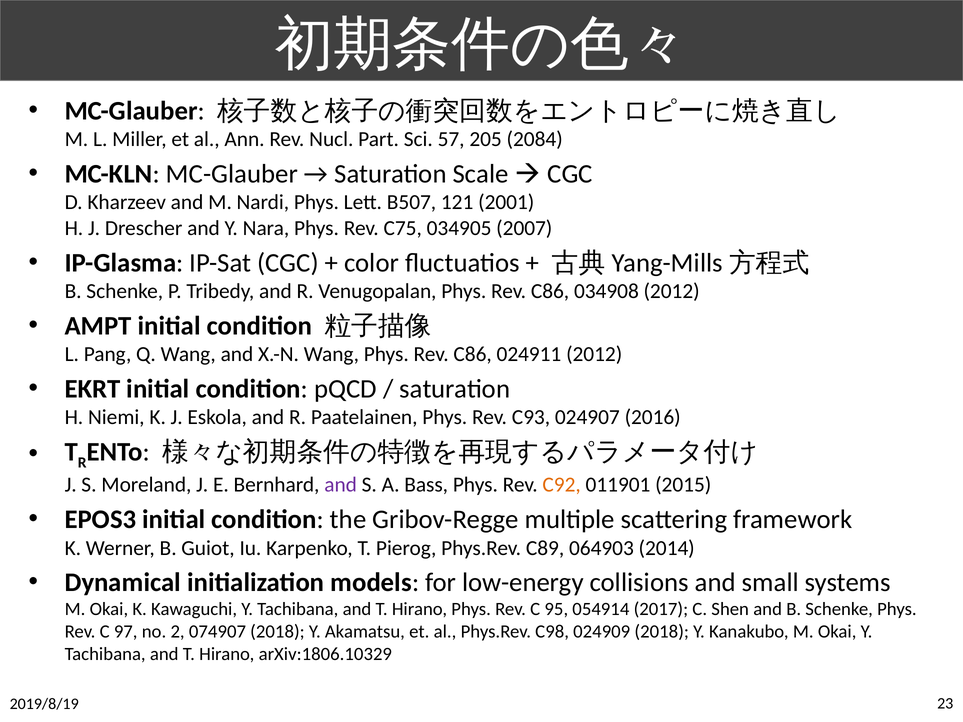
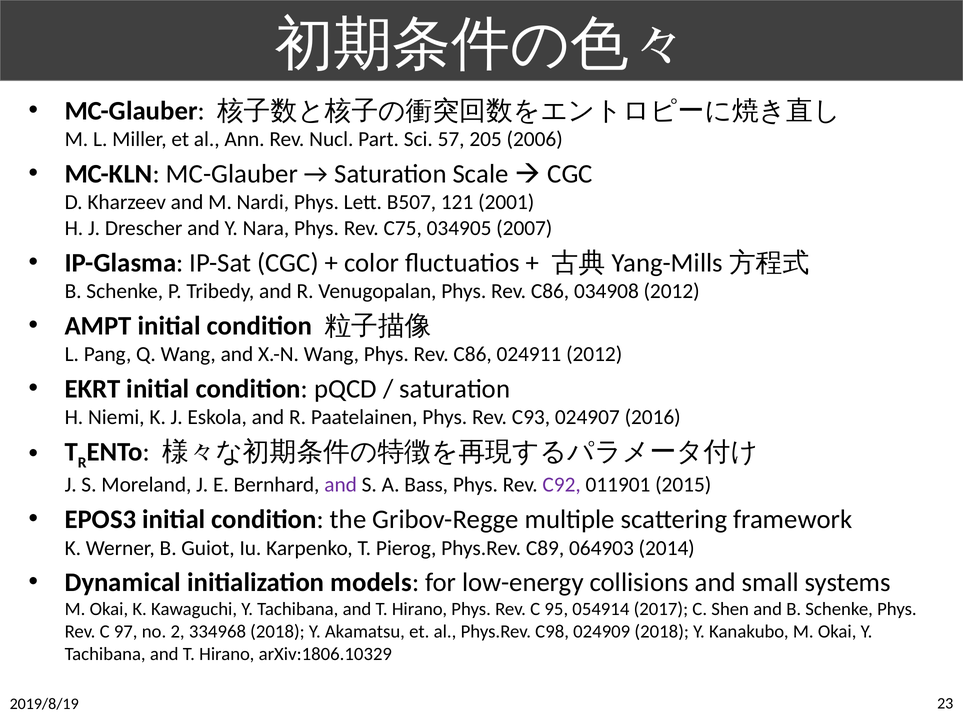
2084: 2084 -> 2006
C92 colour: orange -> purple
074907: 074907 -> 334968
